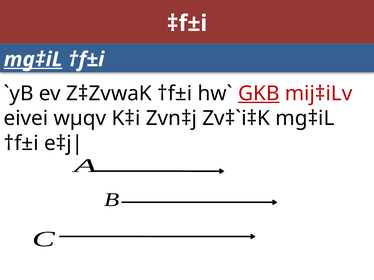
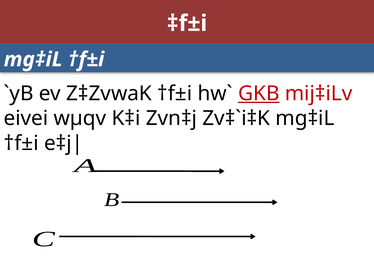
mg‡iL at (33, 60) underline: present -> none
